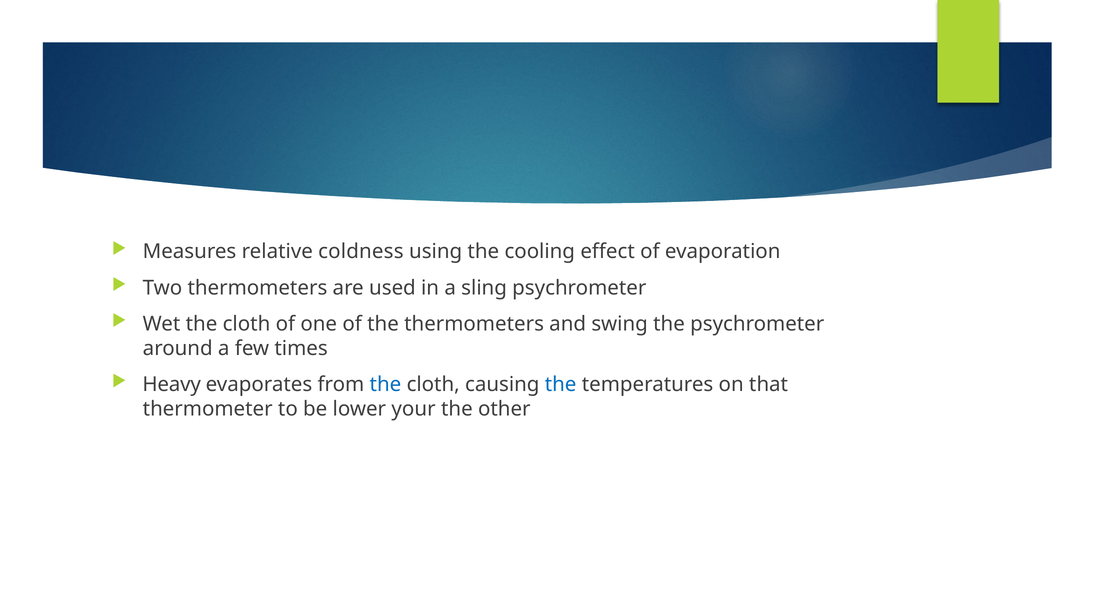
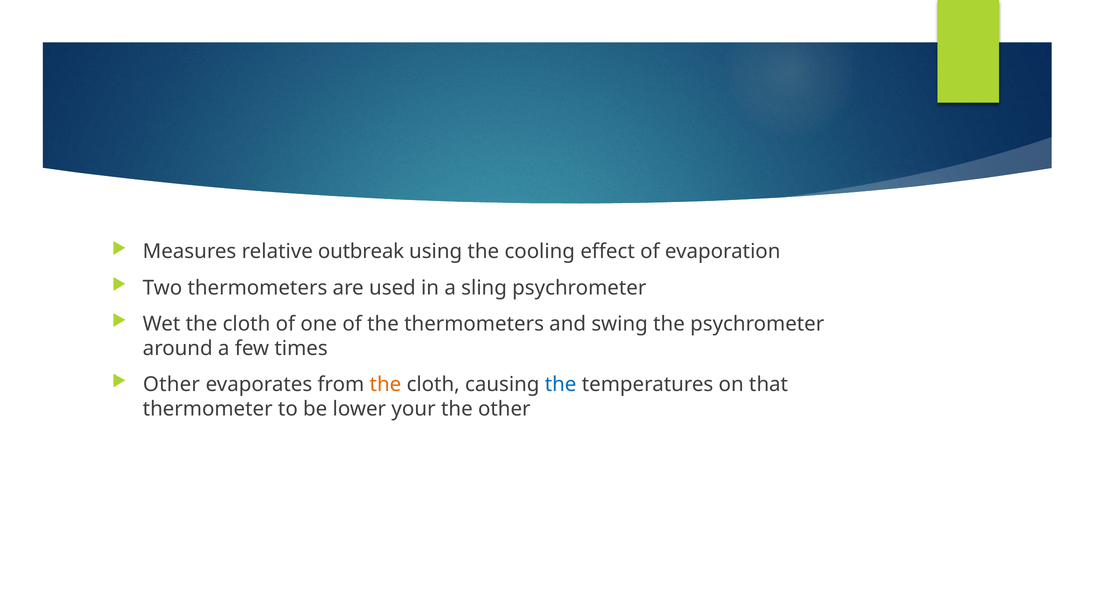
coldness: coldness -> outbreak
Heavy at (172, 384): Heavy -> Other
the at (385, 384) colour: blue -> orange
